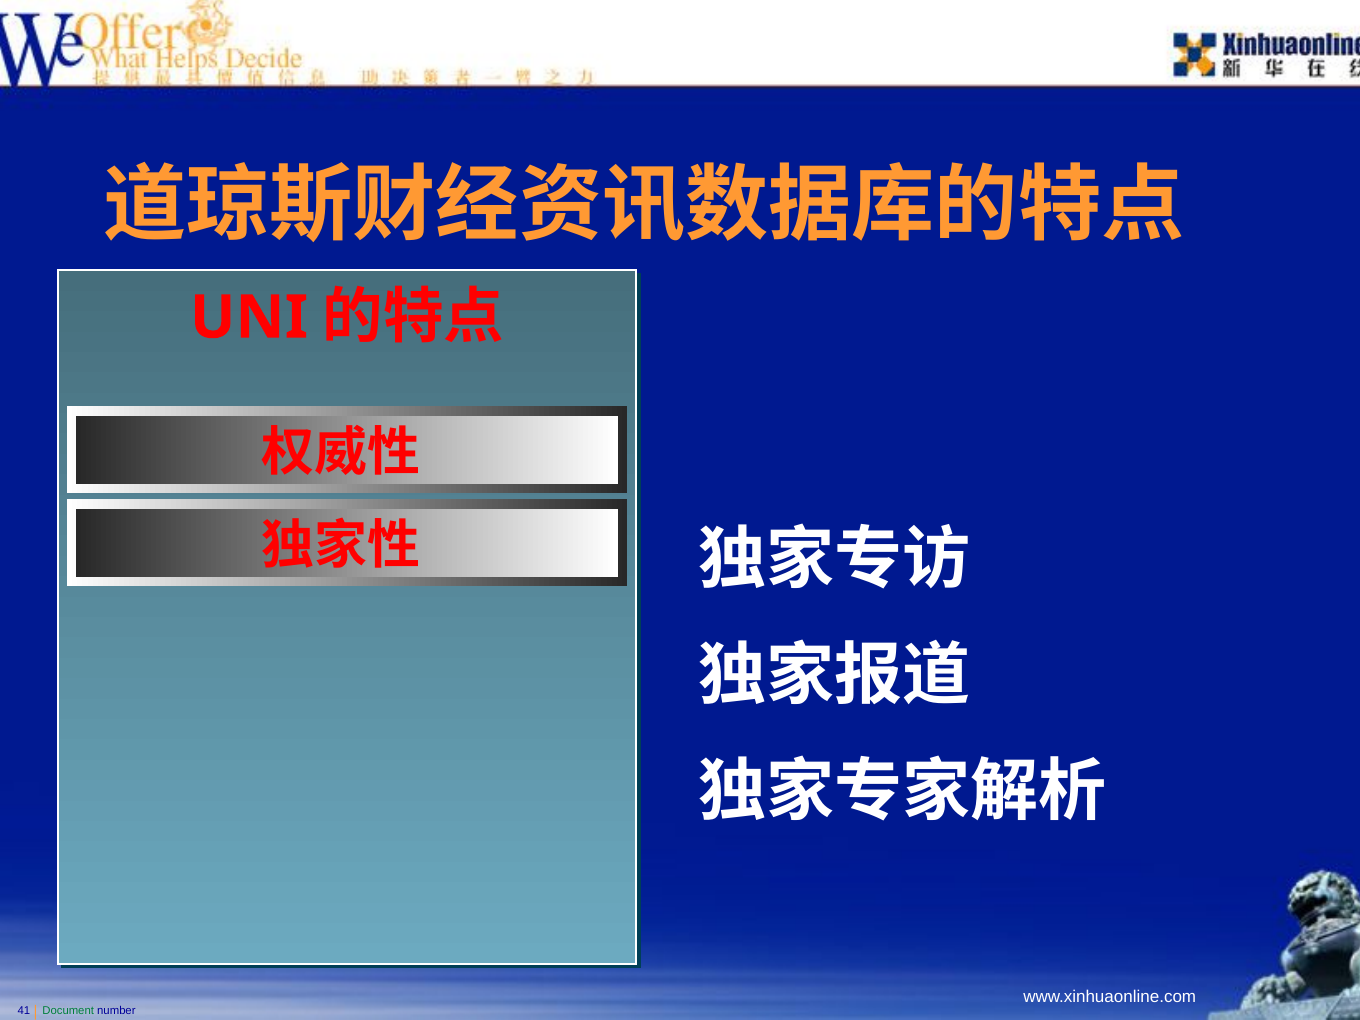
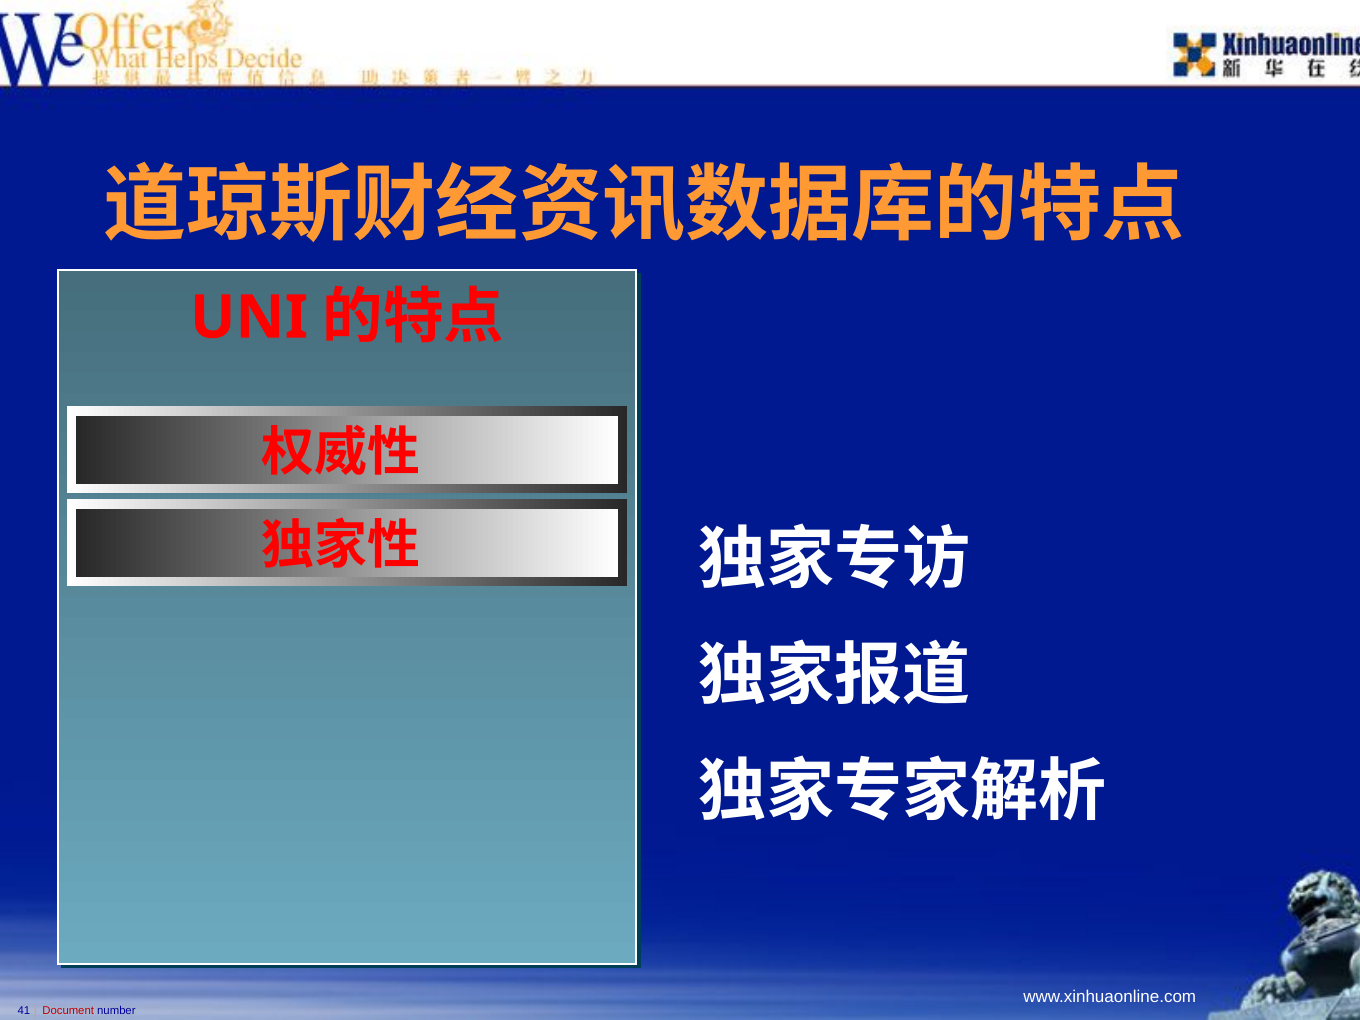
Document colour: green -> red
